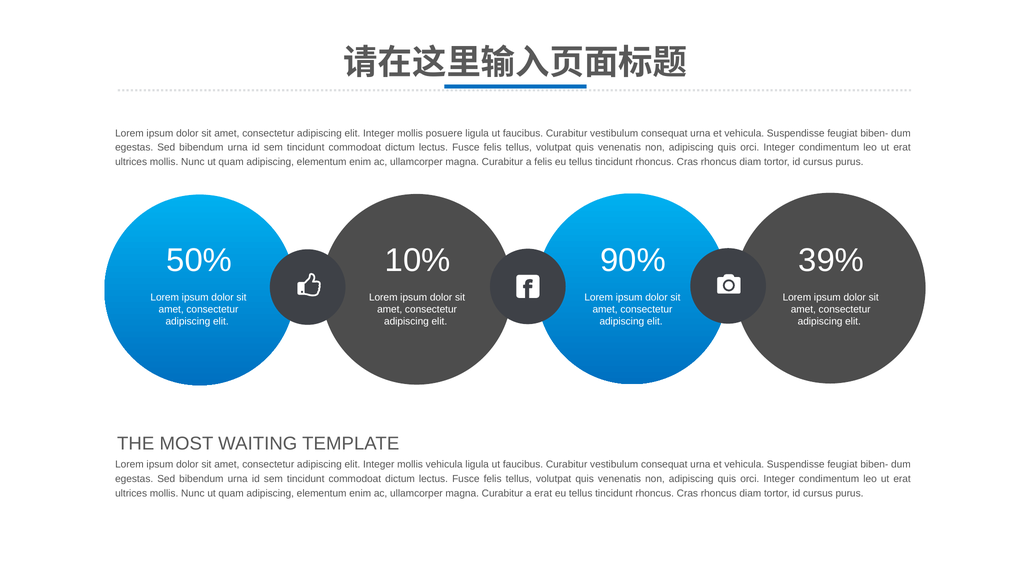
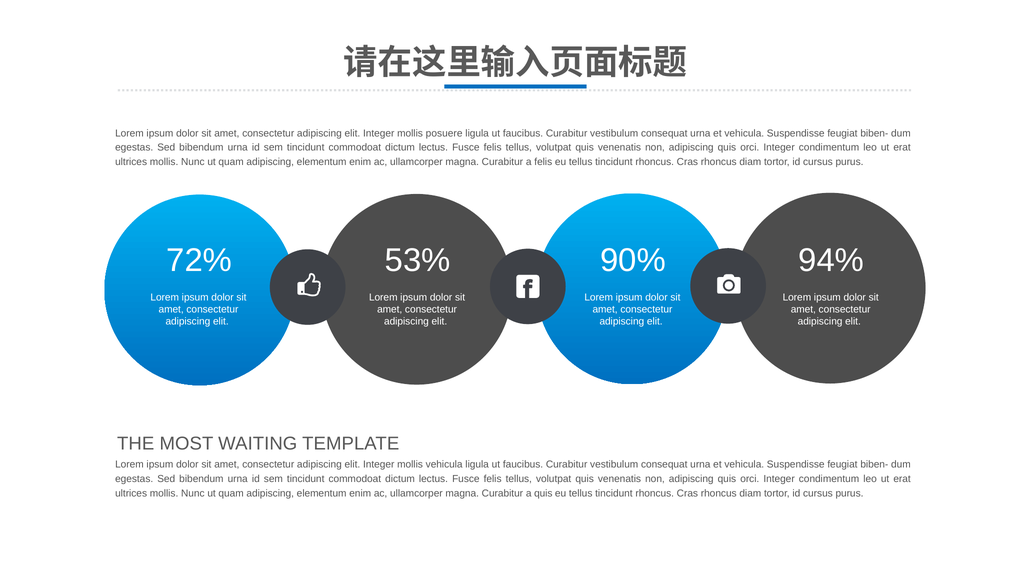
10%: 10% -> 53%
39%: 39% -> 94%
50%: 50% -> 72%
a erat: erat -> quis
